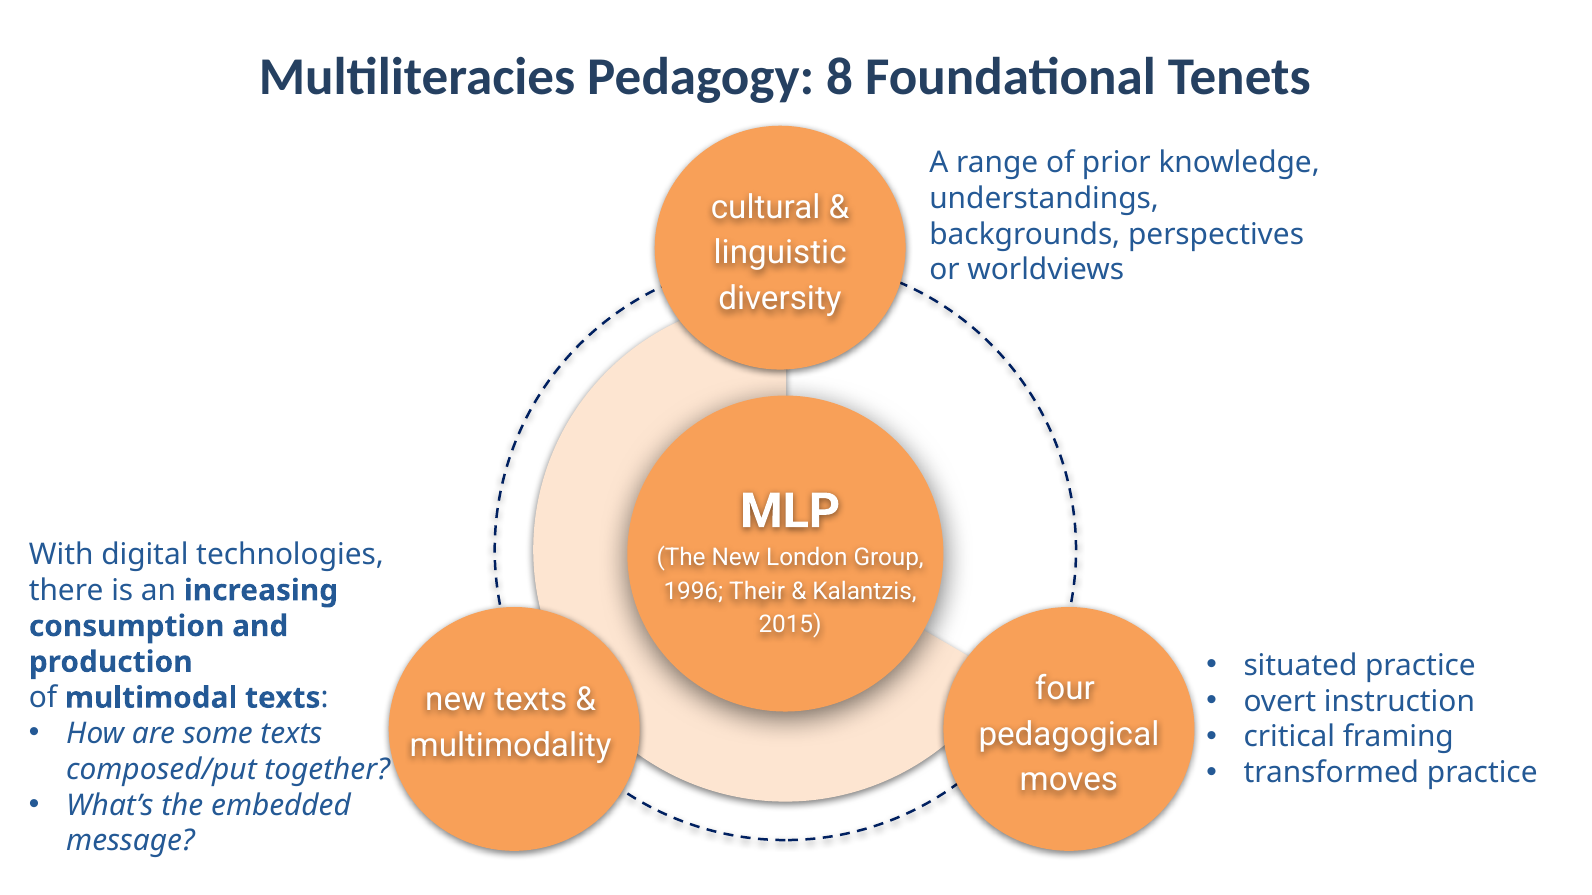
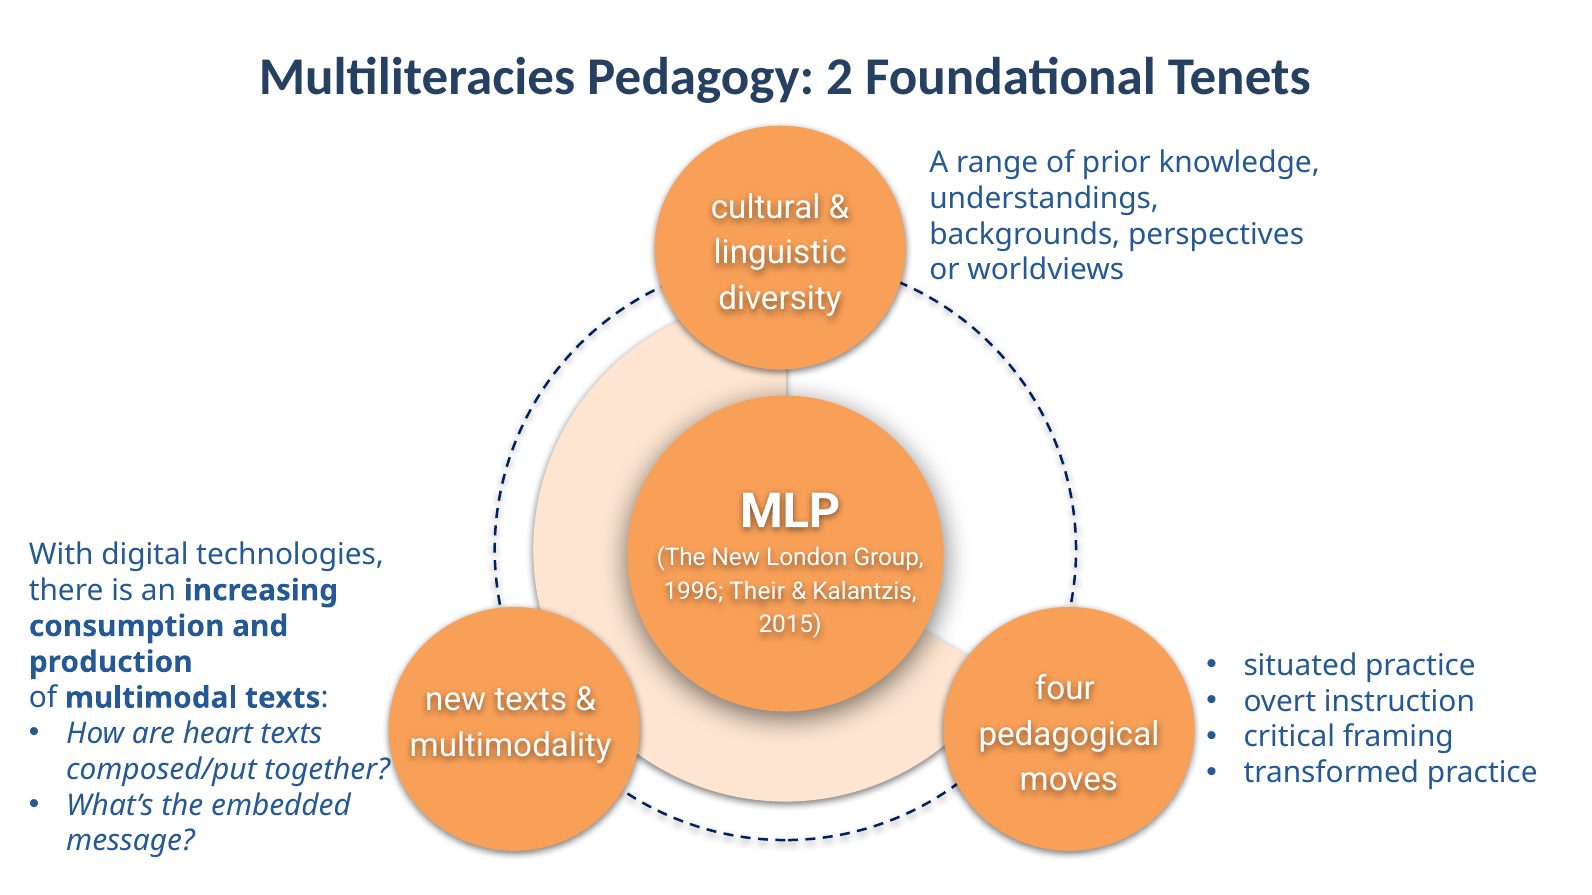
8: 8 -> 2
some: some -> heart
